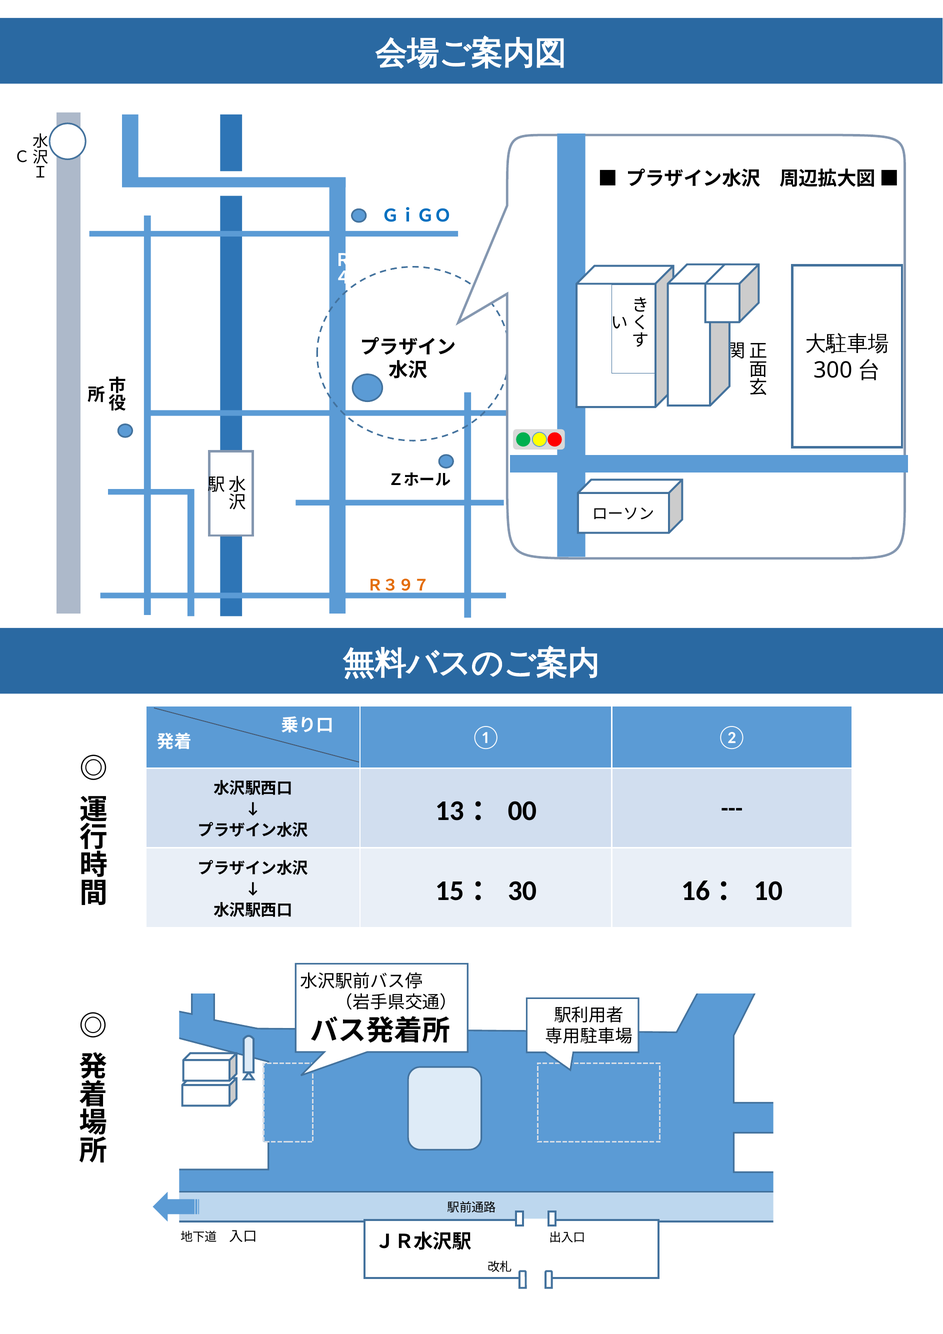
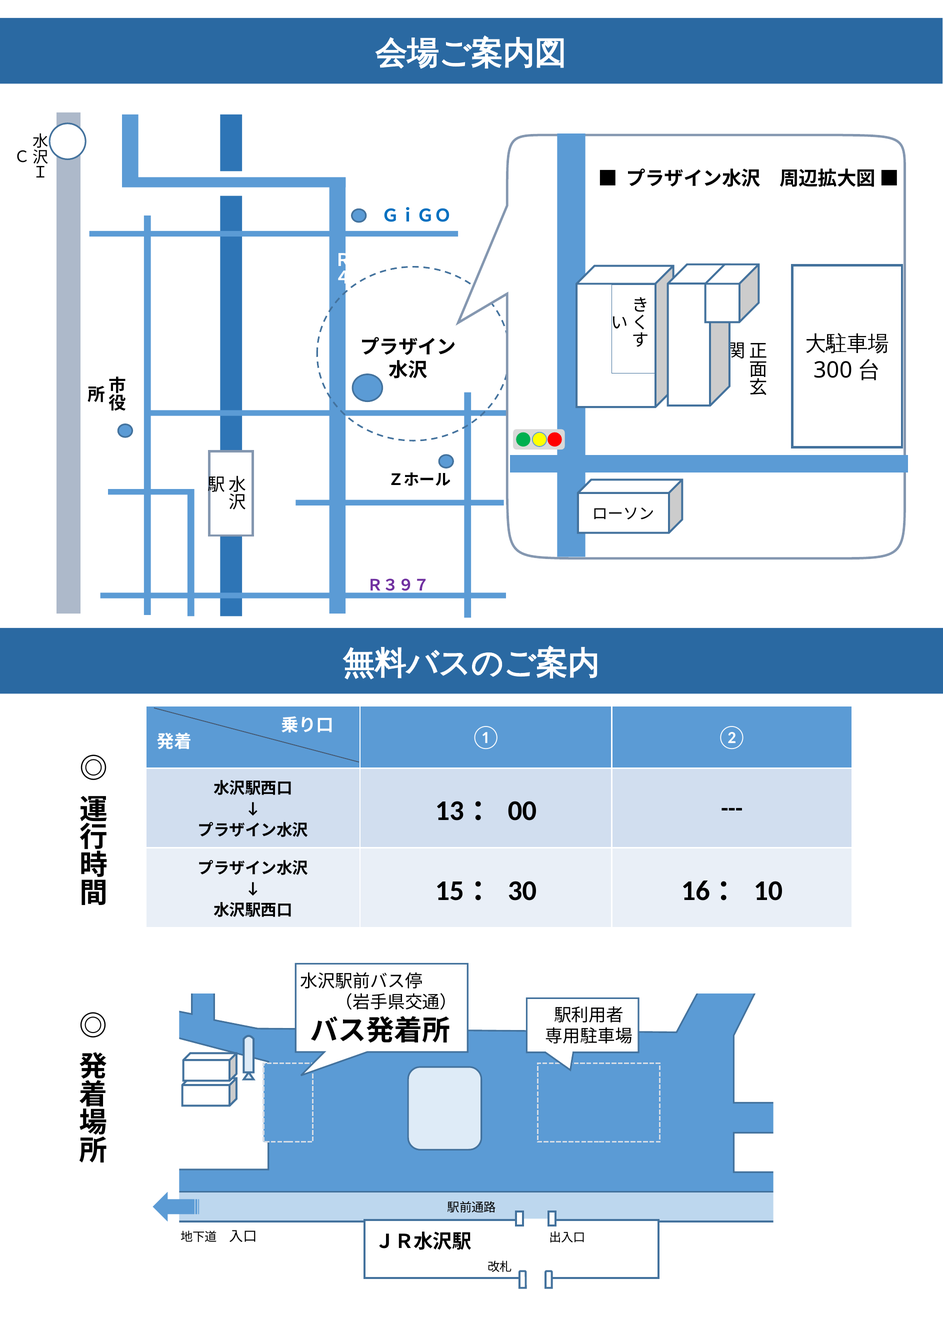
Ｒ３９７ colour: orange -> purple
